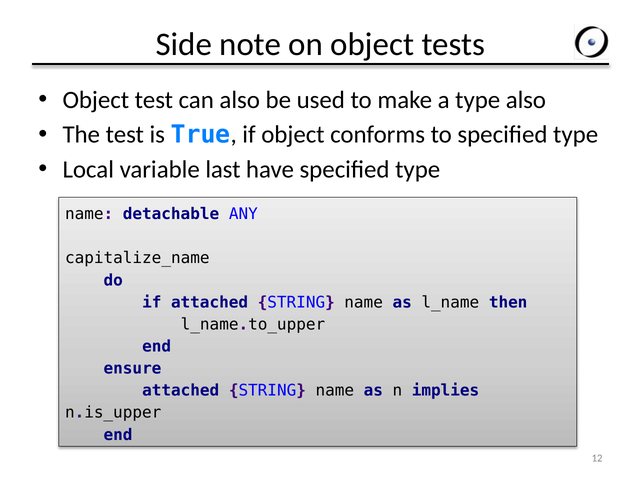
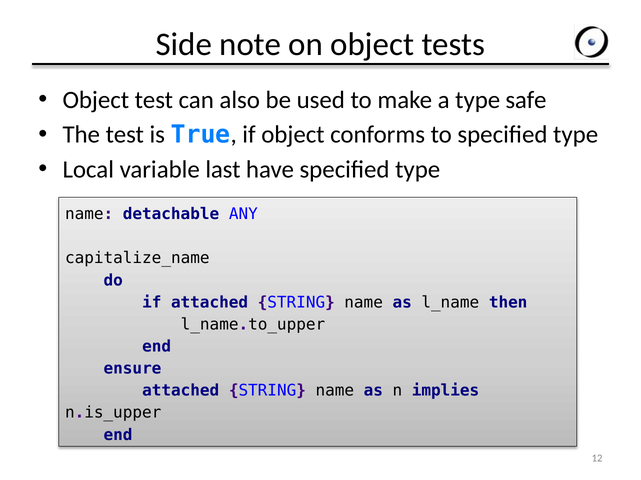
type also: also -> safe
